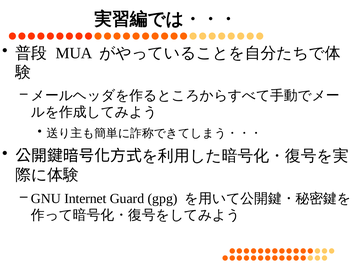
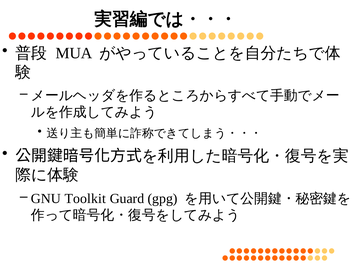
Internet: Internet -> Toolkit
